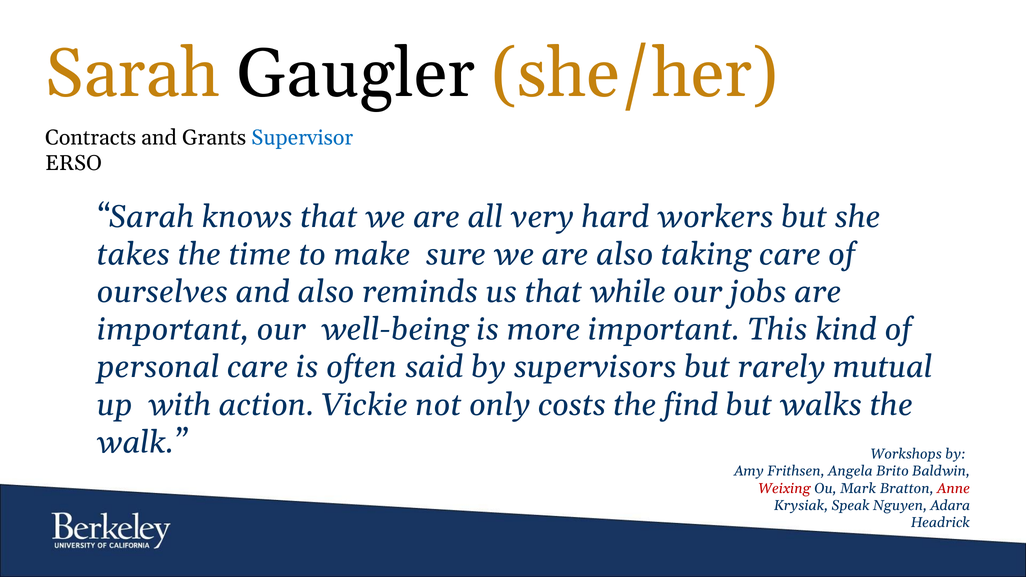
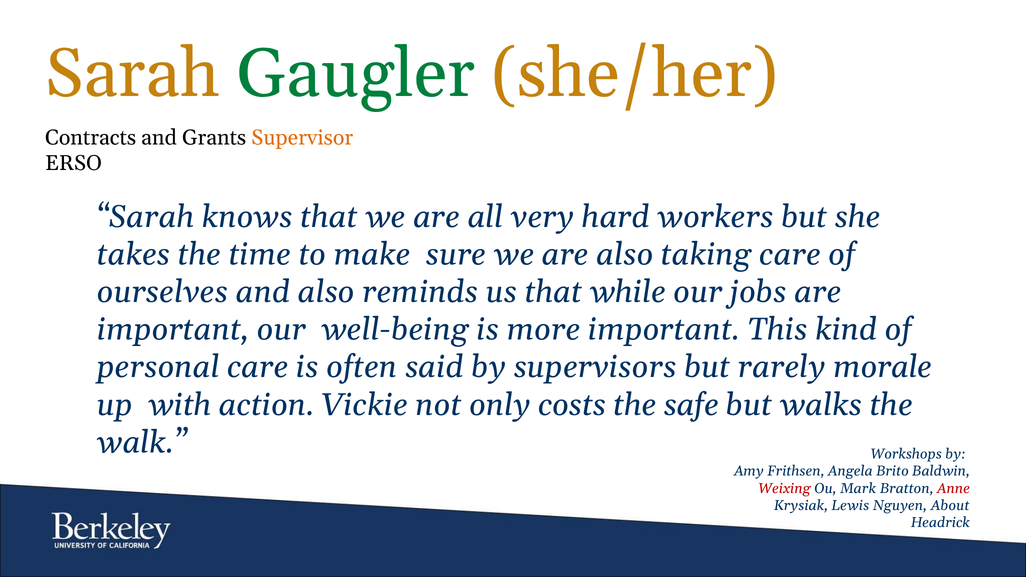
Gaugler colour: black -> green
Supervisor colour: blue -> orange
mutual: mutual -> morale
find: find -> safe
Speak: Speak -> Lewis
Adara: Adara -> About
